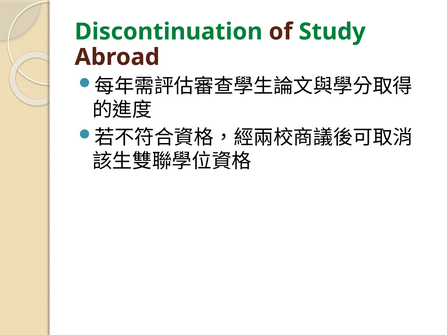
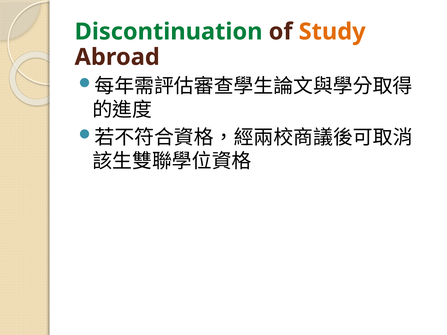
Study colour: green -> orange
